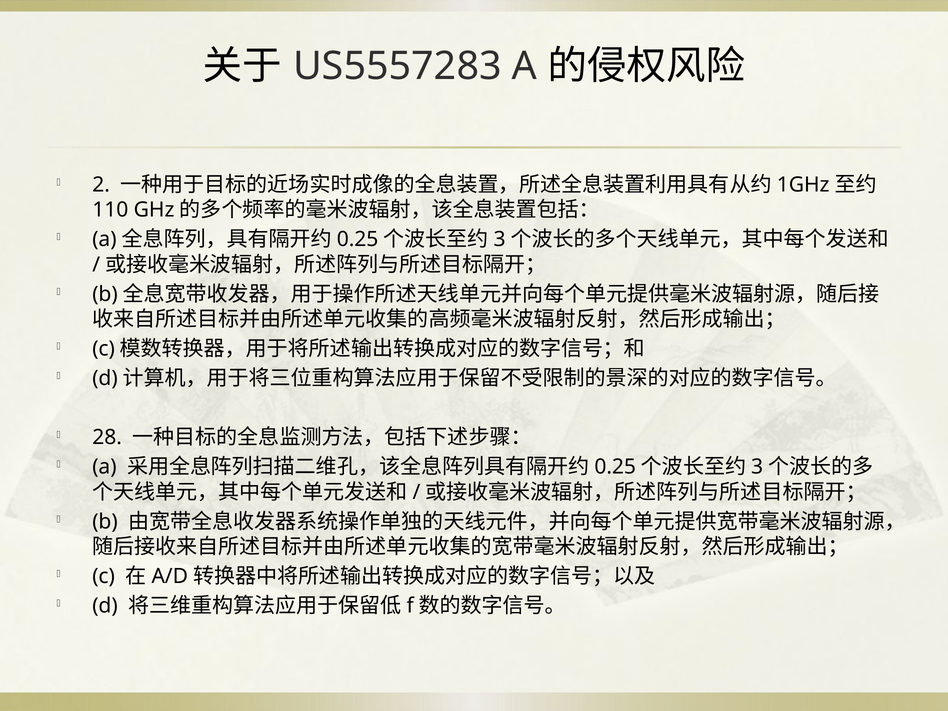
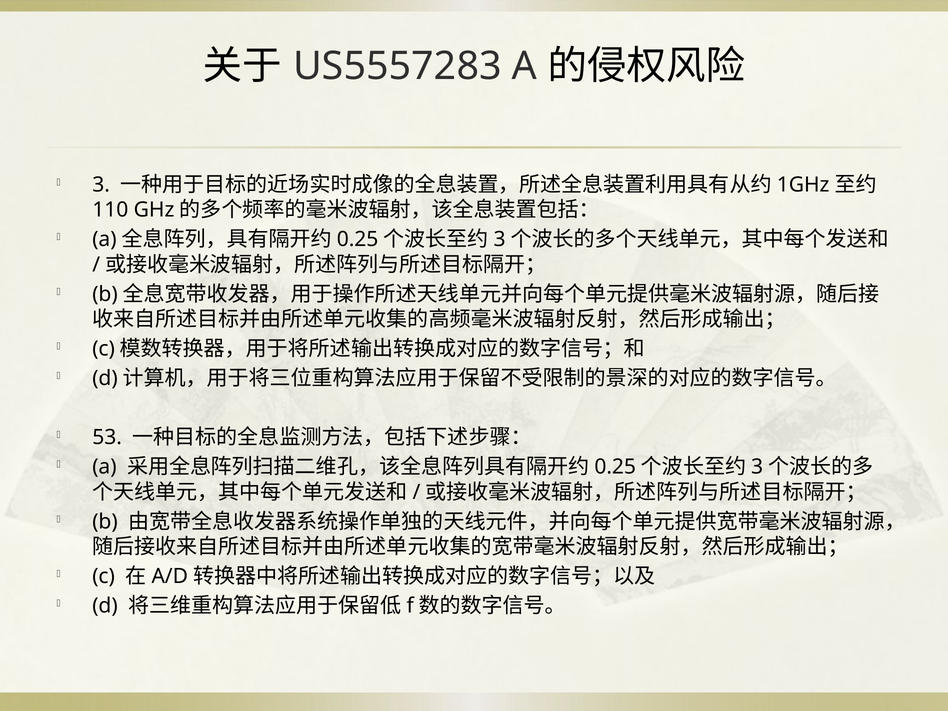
2: 2 -> 3
28: 28 -> 53
